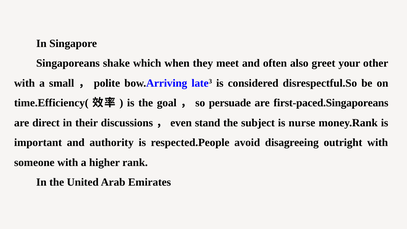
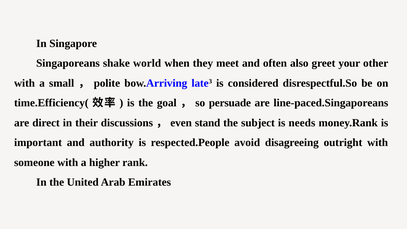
which: which -> world
first-paced.Singaporeans: first-paced.Singaporeans -> line-paced.Singaporeans
nurse: nurse -> needs
